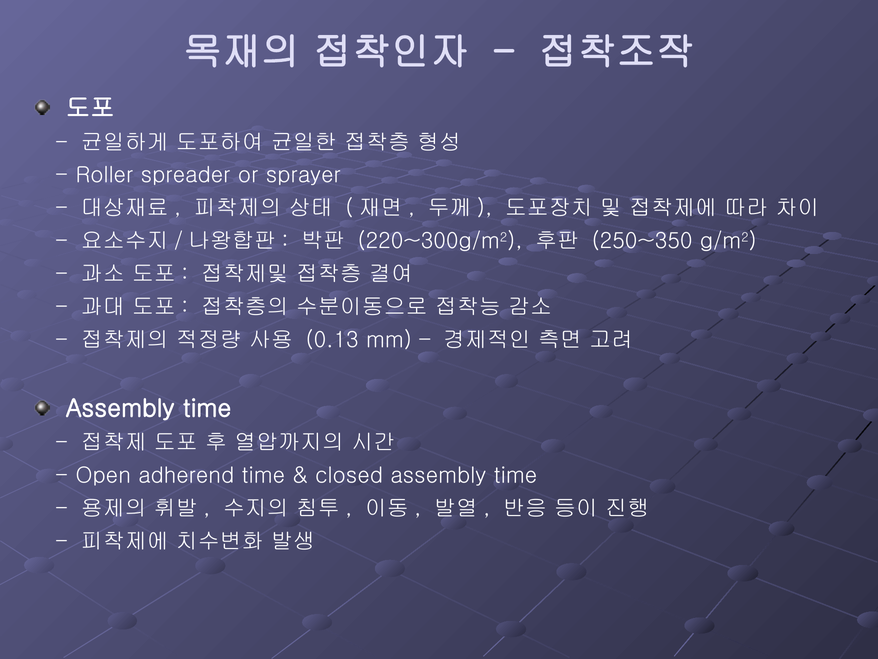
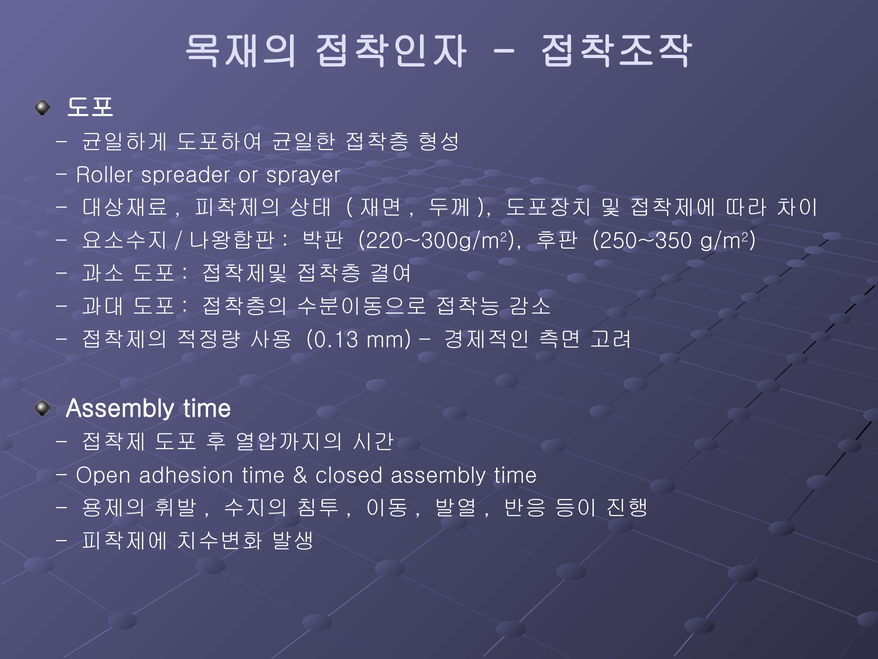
adherend: adherend -> adhesion
